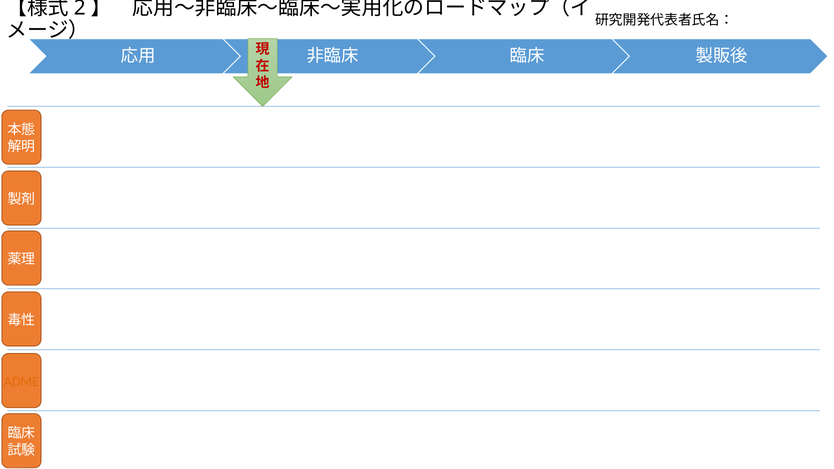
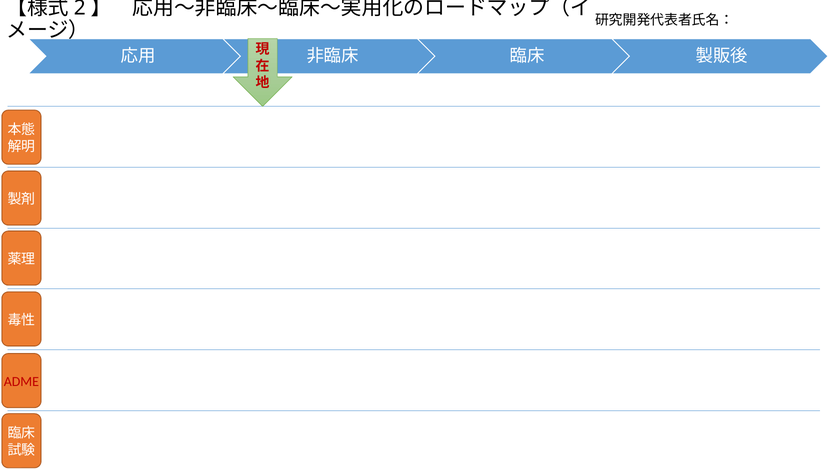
ADME colour: orange -> red
